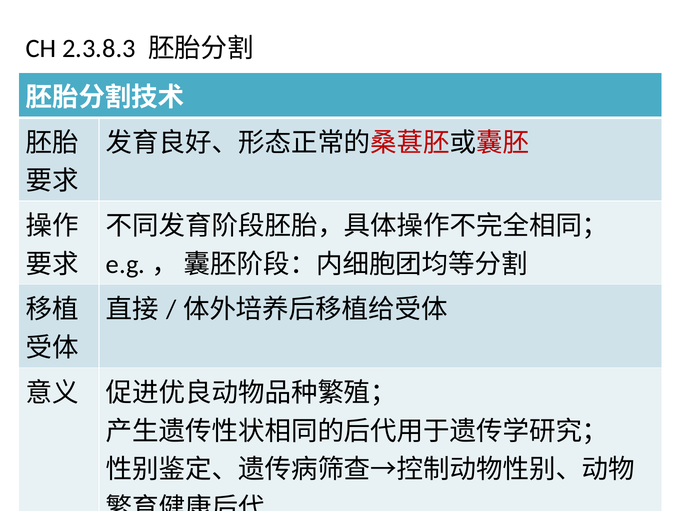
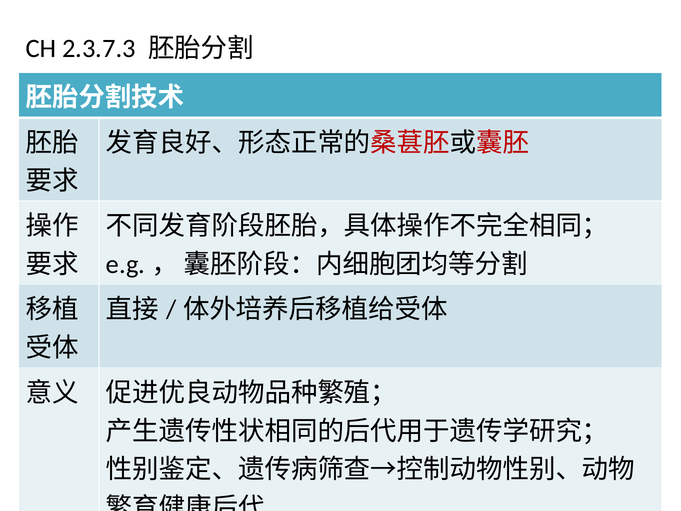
2.3.8.3: 2.3.8.3 -> 2.3.7.3
